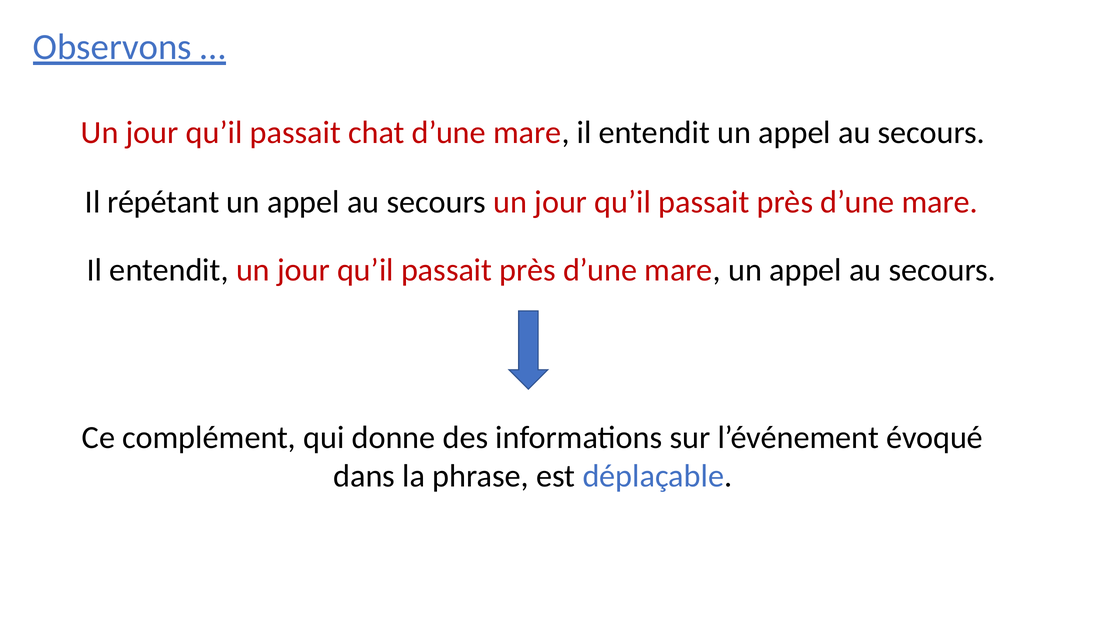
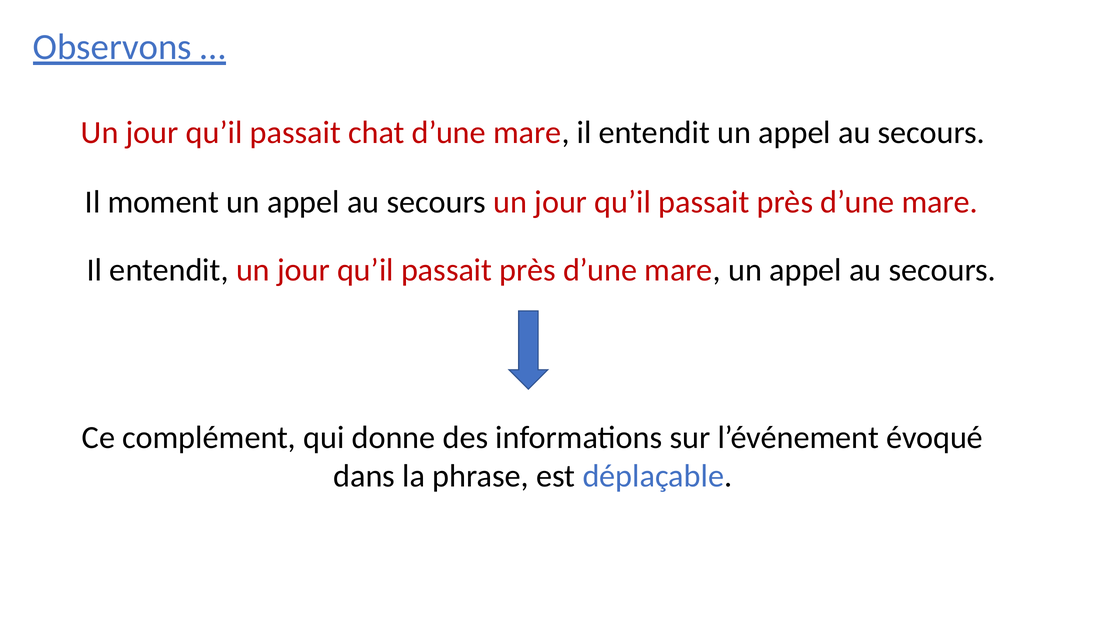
répétant: répétant -> moment
